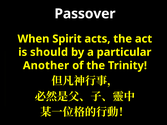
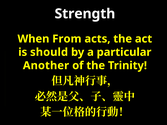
Passover: Passover -> Strength
Spirit: Spirit -> From
